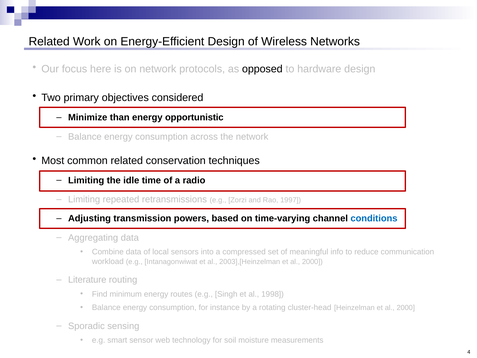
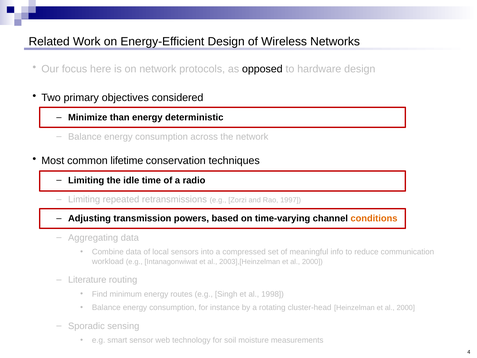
opportunistic: opportunistic -> deterministic
common related: related -> lifetime
conditions colour: blue -> orange
